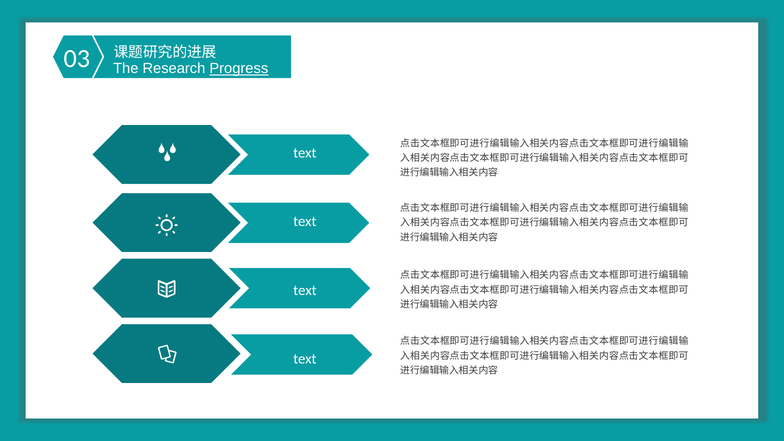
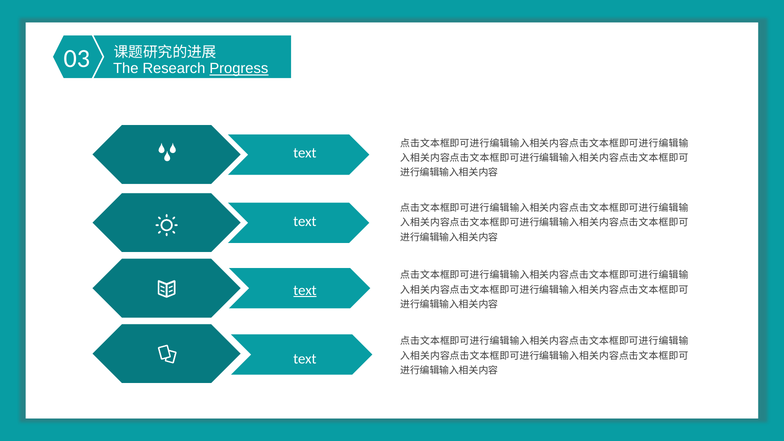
text at (305, 290) underline: none -> present
